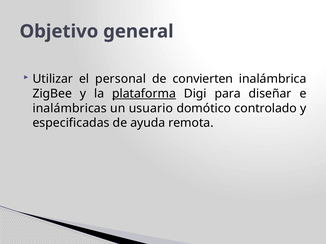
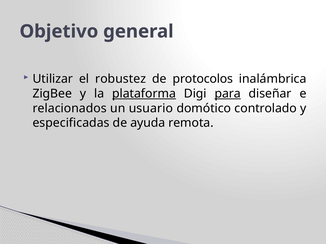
personal: personal -> robustez
convierten: convierten -> protocolos
para underline: none -> present
inalámbricas: inalámbricas -> relacionados
